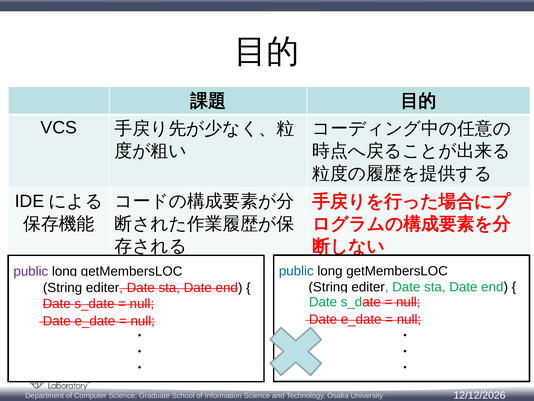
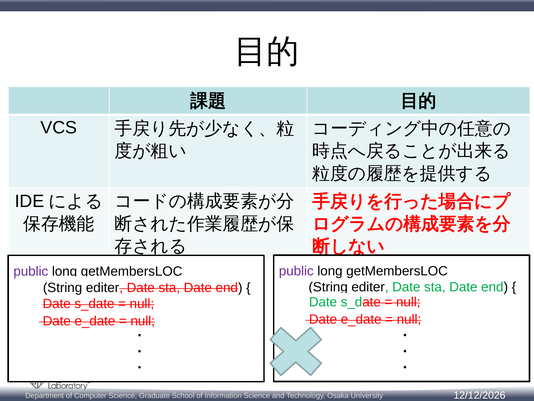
public at (296, 271) colour: blue -> purple
